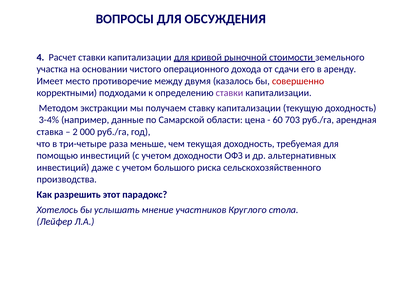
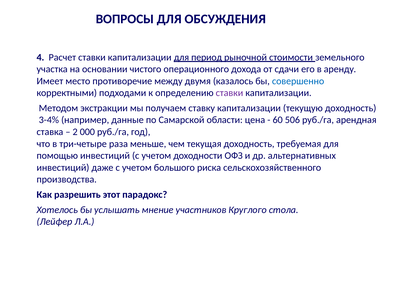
кривой: кривой -> период
совершенно colour: red -> blue
703: 703 -> 506
